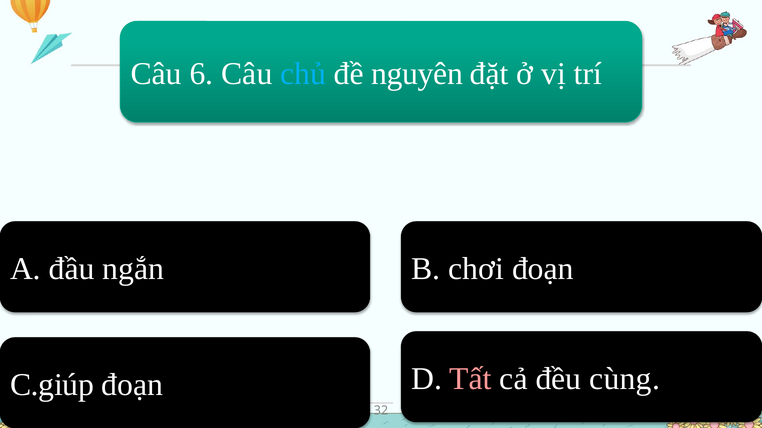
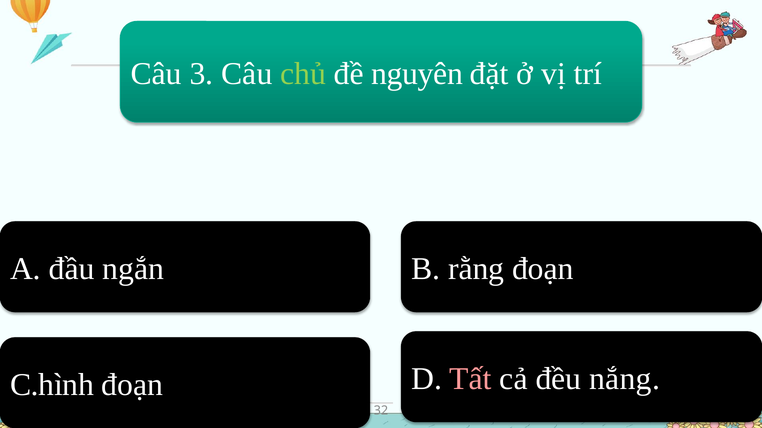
6: 6 -> 3
chủ colour: light blue -> light green
chơi: chơi -> rằng
cùng: cùng -> nắng
C.giúp: C.giúp -> C.hình
